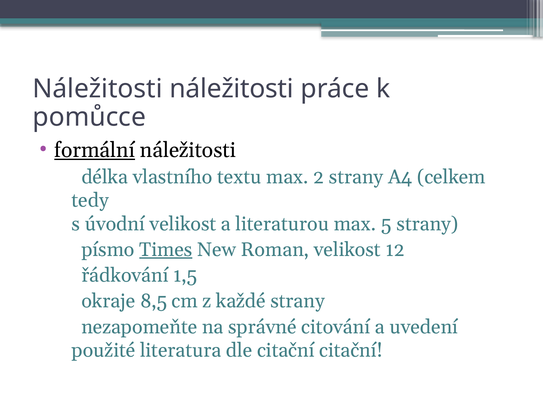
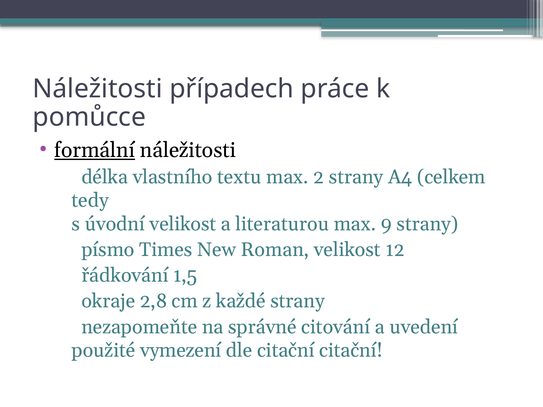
Náležitosti náležitosti: náležitosti -> případech
5: 5 -> 9
Times underline: present -> none
8,5: 8,5 -> 2,8
literatura: literatura -> vymezení
